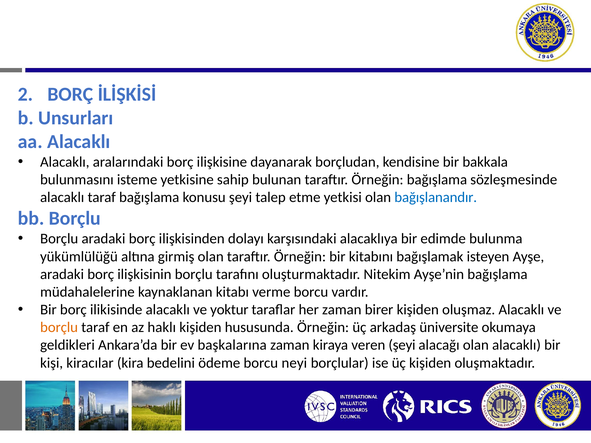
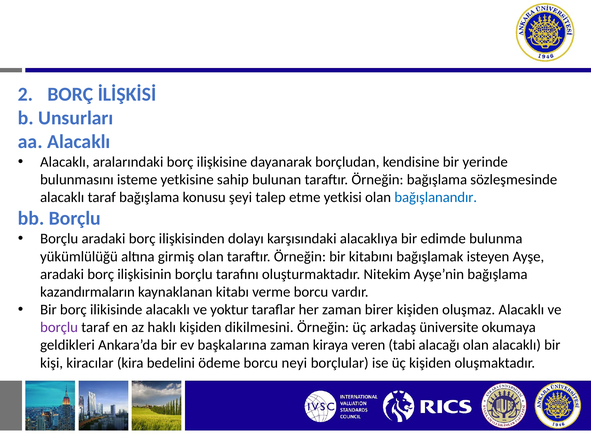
bakkala: bakkala -> yerinde
müdahalelerine: müdahalelerine -> kazandırmaların
borçlu at (59, 328) colour: orange -> purple
hususunda: hususunda -> dikilmesini
veren şeyi: şeyi -> tabi
